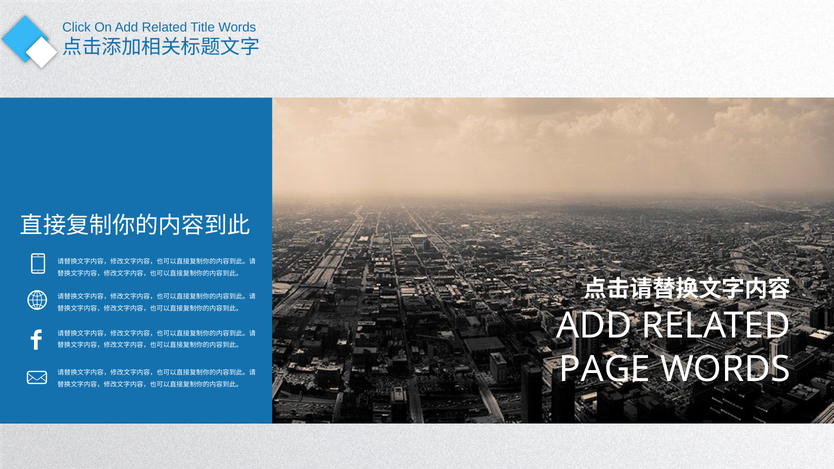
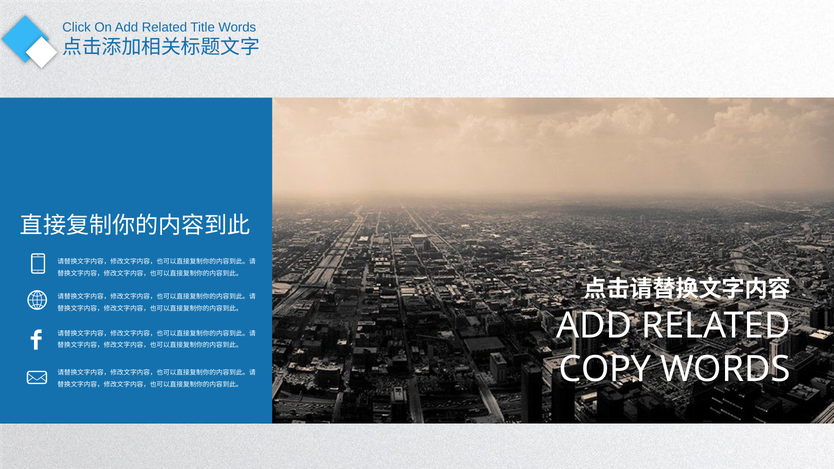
PAGE: PAGE -> COPY
